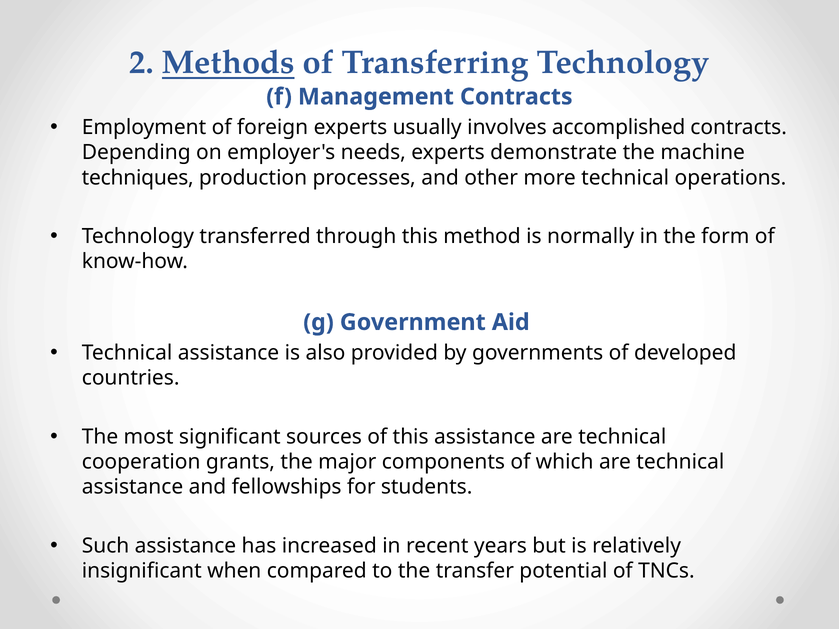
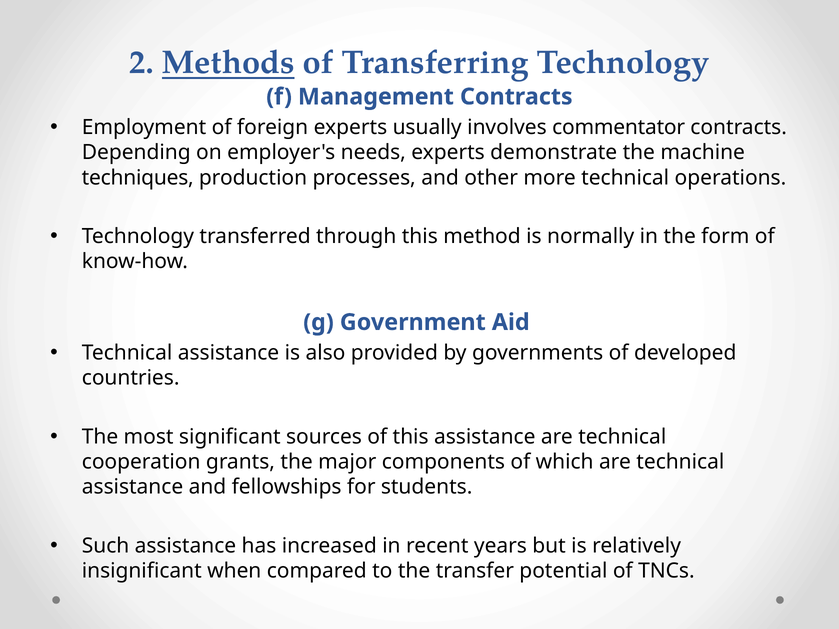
accomplished: accomplished -> commentator
